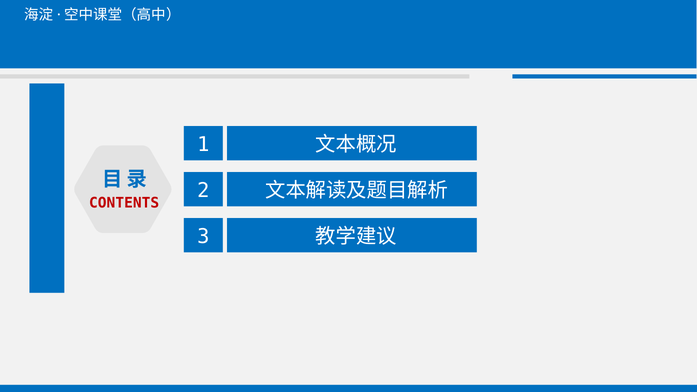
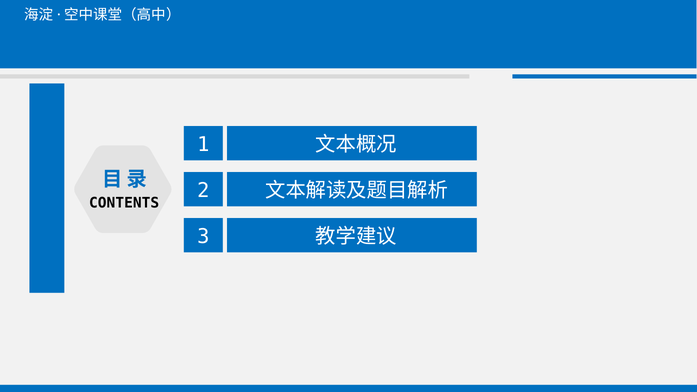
CONTENTS colour: red -> black
